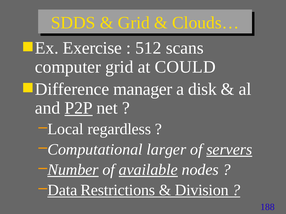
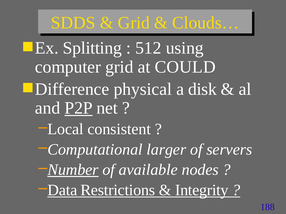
Exercise: Exercise -> Splitting
scans: scans -> using
manager: manager -> physical
regardless: regardless -> consistent
servers underline: present -> none
available underline: present -> none
Division: Division -> Integrity
